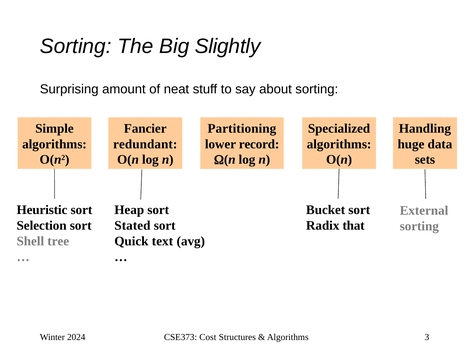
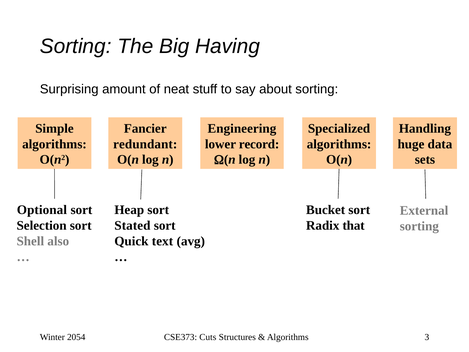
Slightly: Slightly -> Having
Partitioning: Partitioning -> Engineering
Heuristic: Heuristic -> Optional
tree: tree -> also
2024: 2024 -> 2054
Cost: Cost -> Cuts
